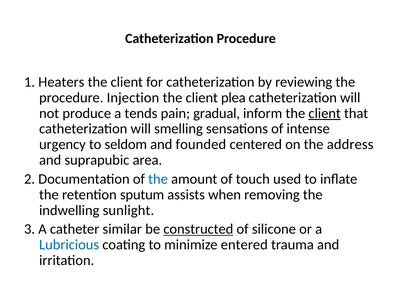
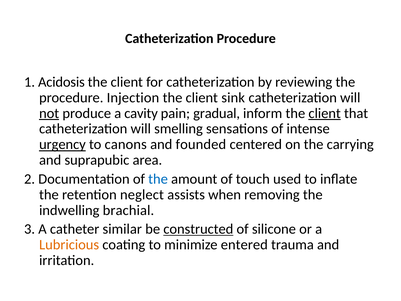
Heaters: Heaters -> Acidosis
plea: plea -> sink
not underline: none -> present
tends: tends -> cavity
urgency underline: none -> present
seldom: seldom -> canons
address: address -> carrying
sputum: sputum -> neglect
sunlight: sunlight -> brachial
Lubricious colour: blue -> orange
